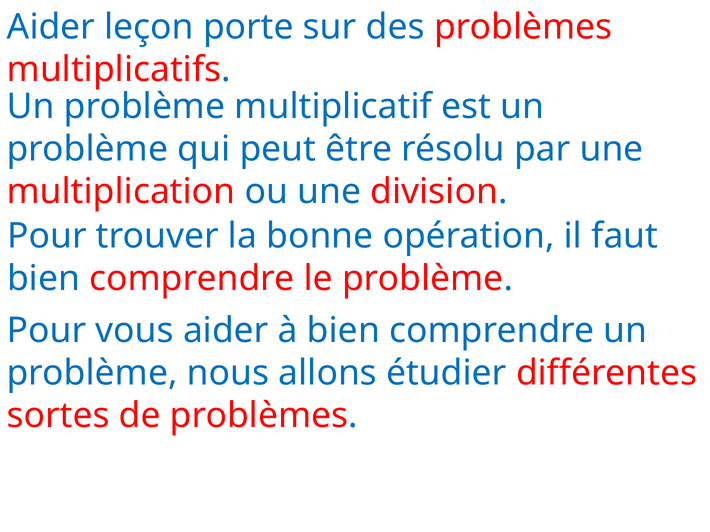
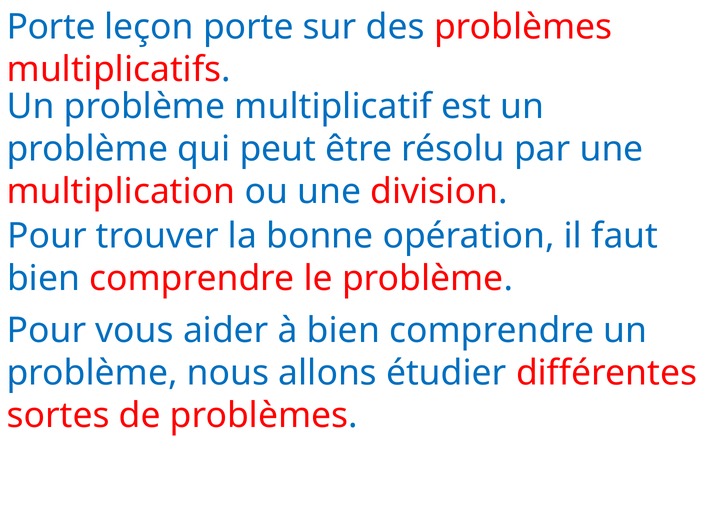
Aider at (51, 27): Aider -> Porte
